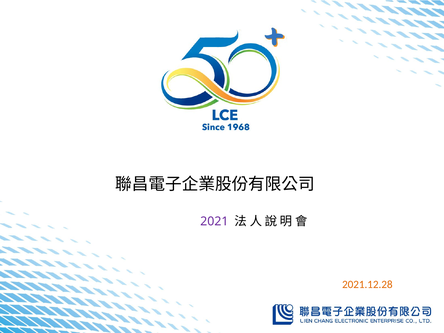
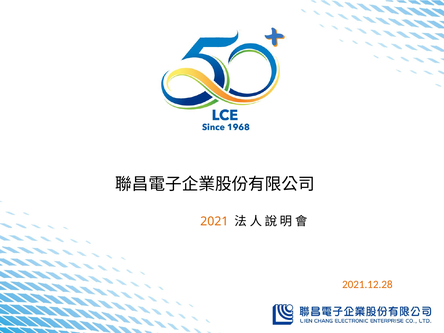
2021 colour: purple -> orange
